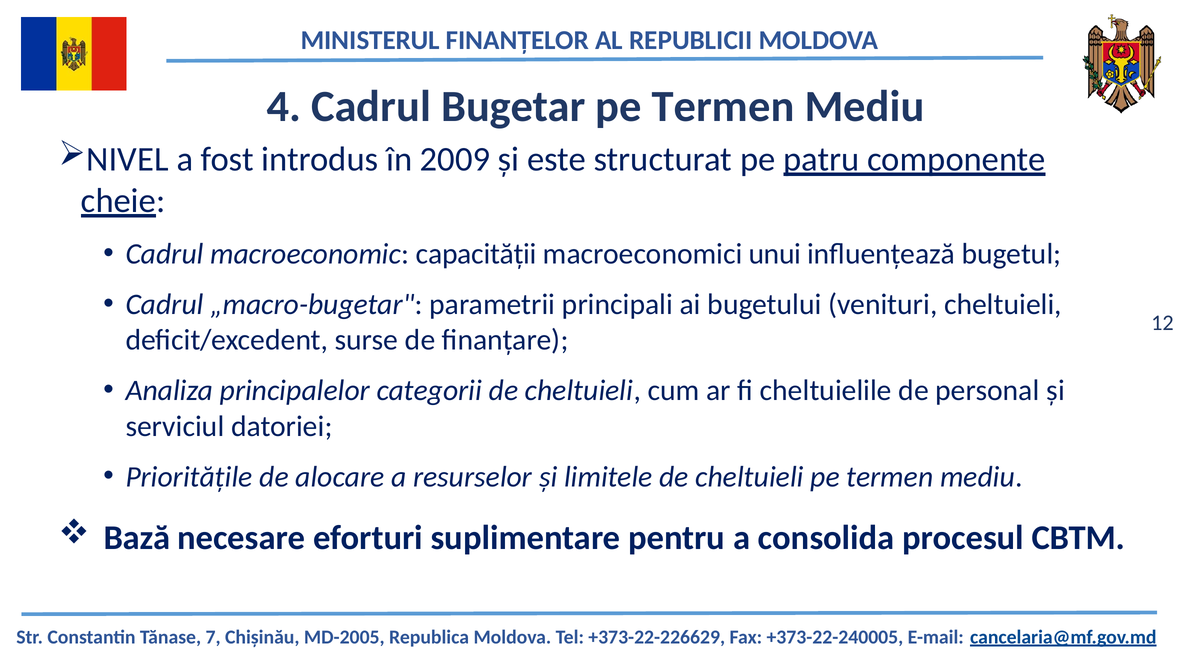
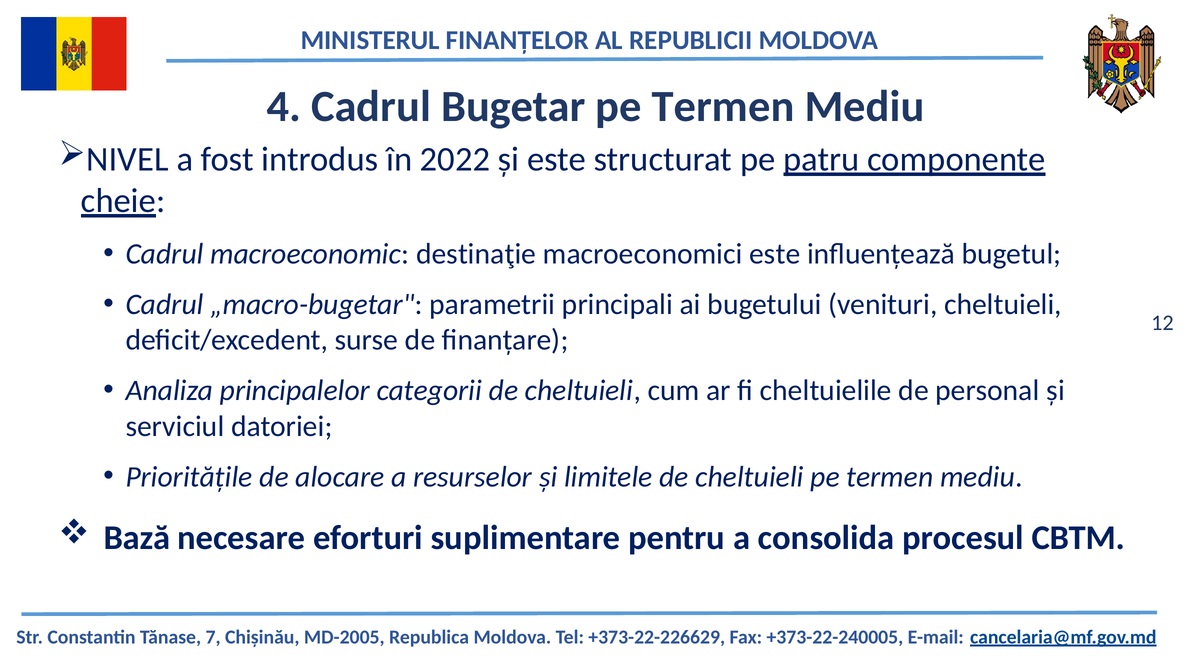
2009: 2009 -> 2022
capacității: capacității -> destinaţie
macroeconomici unui: unui -> este
